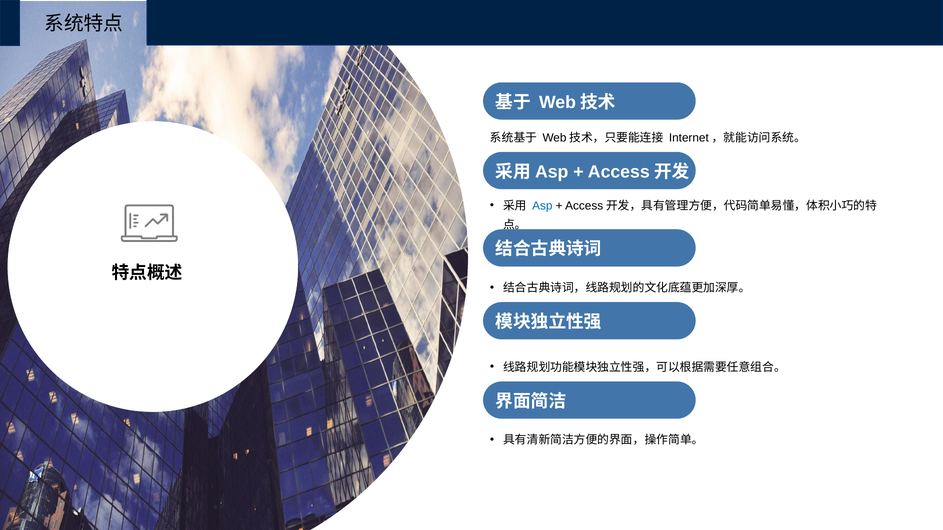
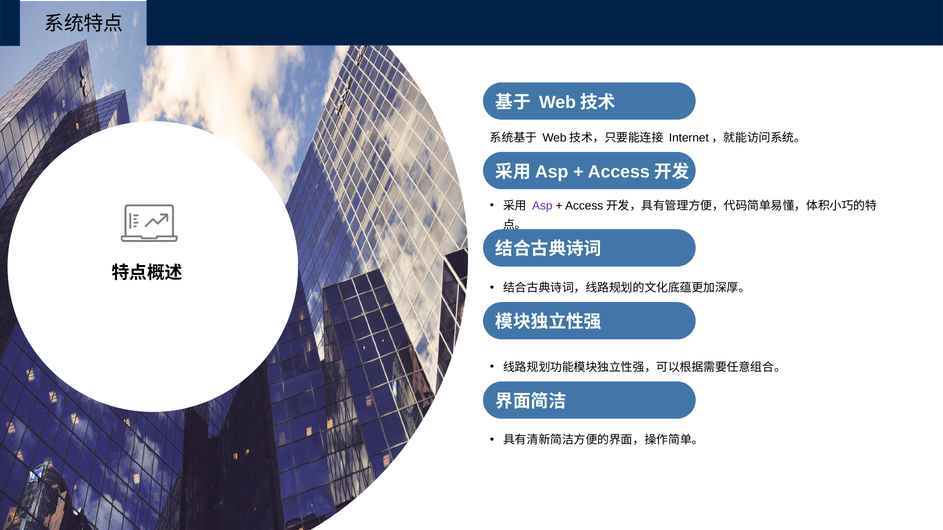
Asp colour: blue -> purple
